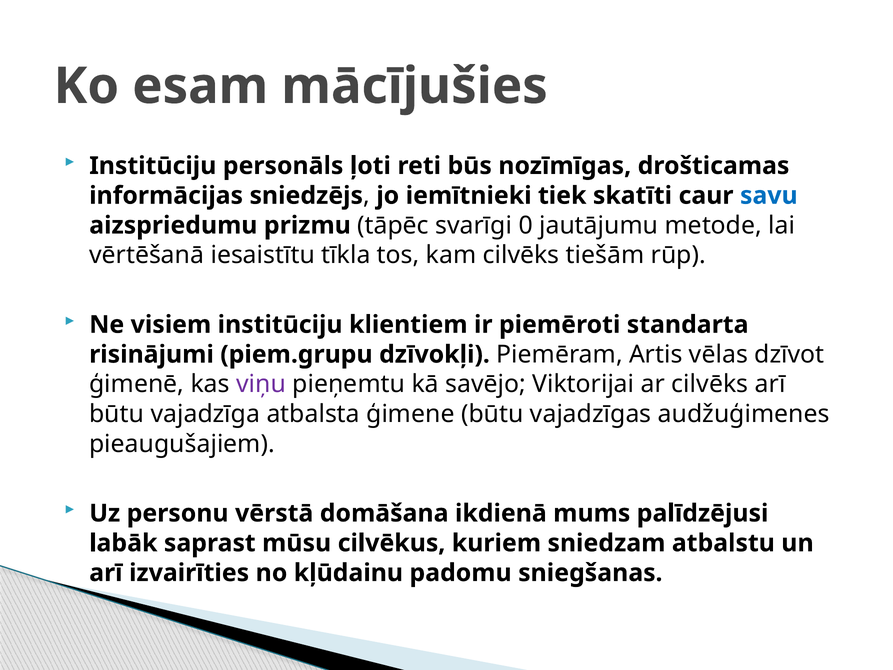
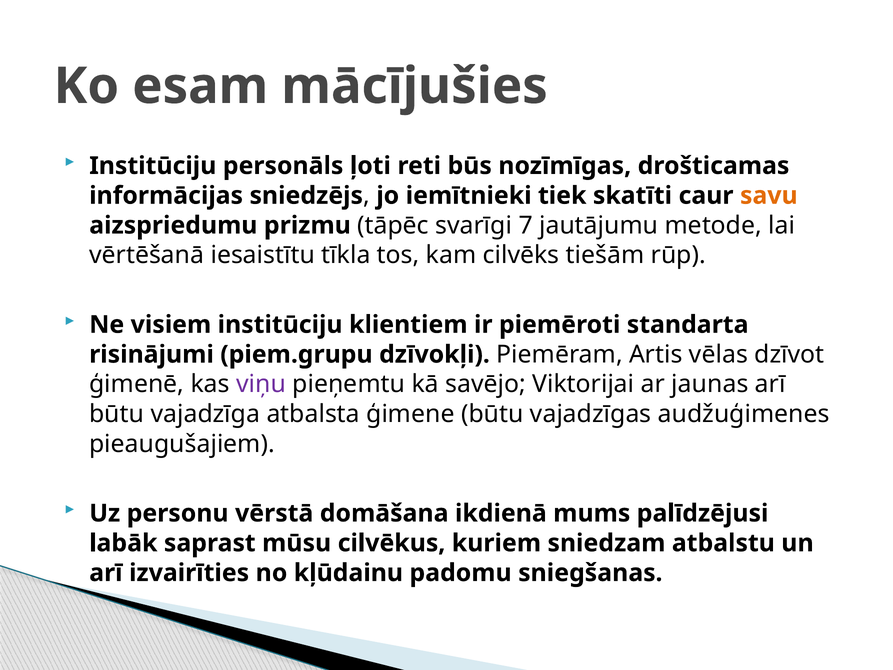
savu colour: blue -> orange
0: 0 -> 7
ar cilvēks: cilvēks -> jaunas
